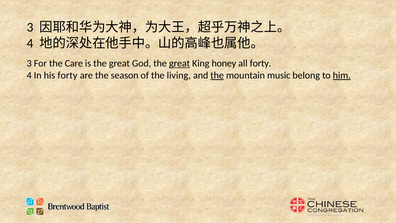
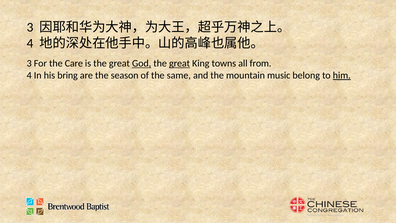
God underline: none -> present
honey: honey -> towns
all forty: forty -> from
his forty: forty -> bring
living: living -> same
the at (217, 75) underline: present -> none
